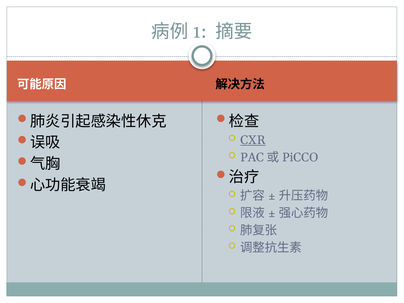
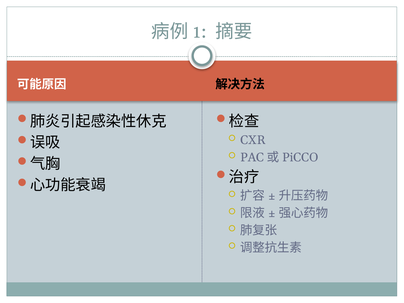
CXR underline: present -> none
